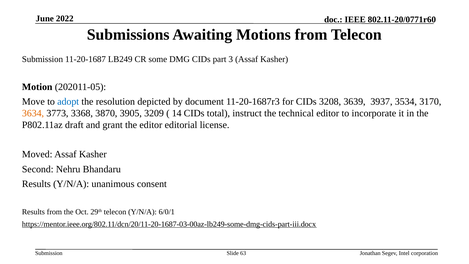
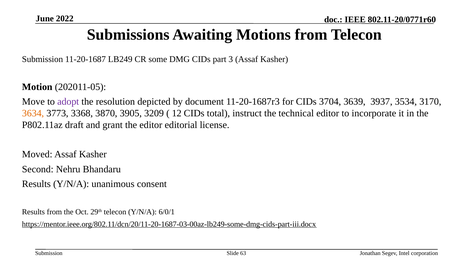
adopt colour: blue -> purple
3208: 3208 -> 3704
14: 14 -> 12
